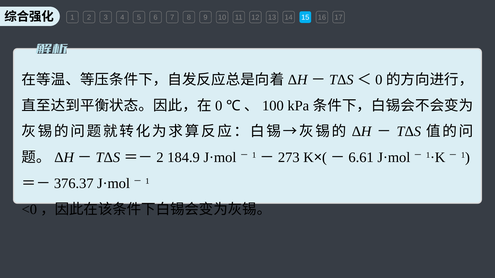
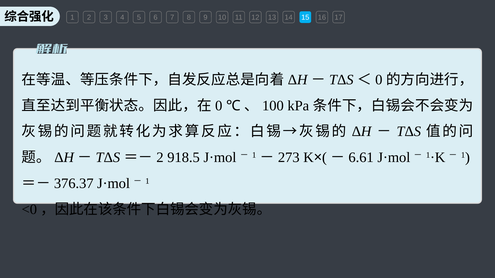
184.9: 184.9 -> 918.5
